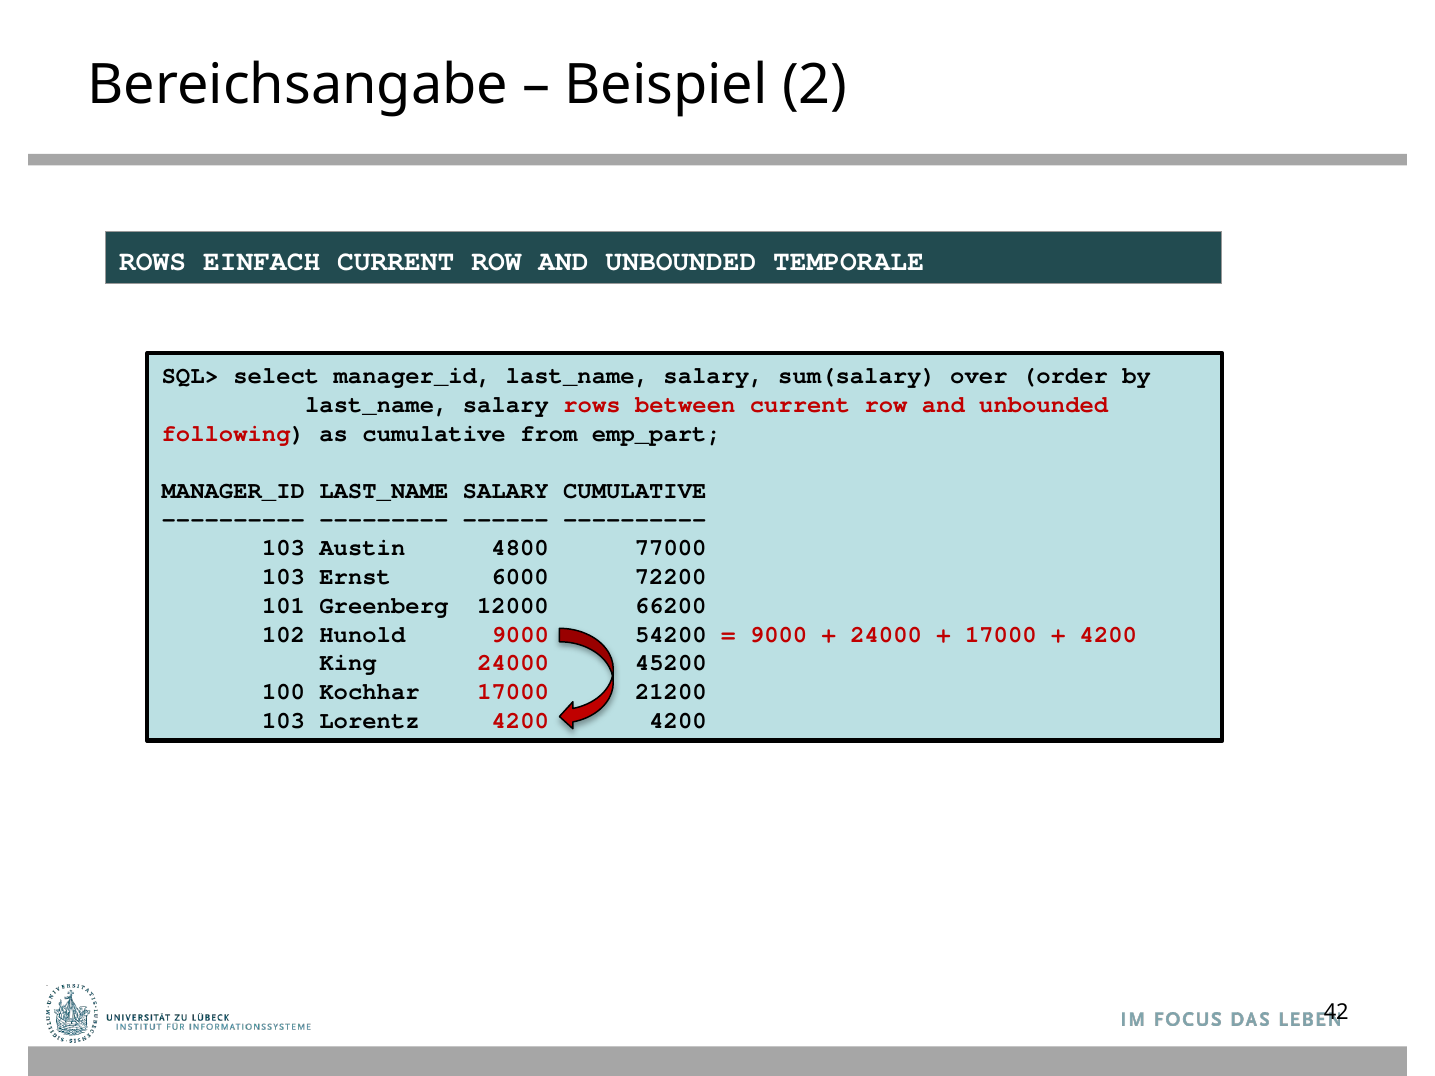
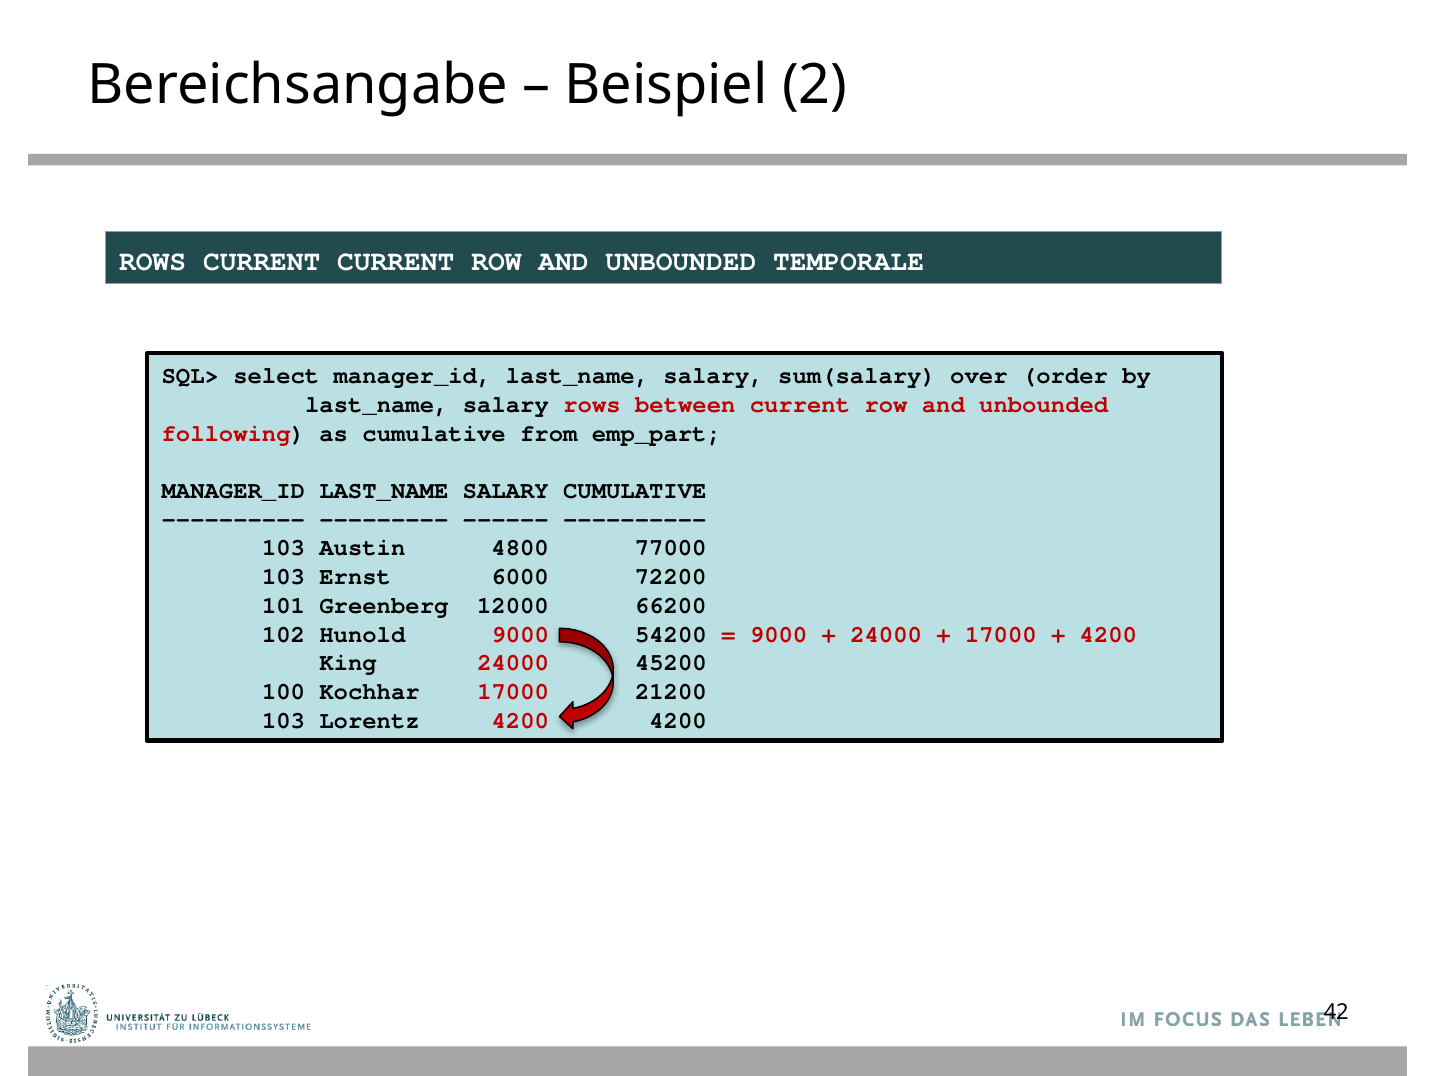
ROWS EINFACH: EINFACH -> CURRENT
